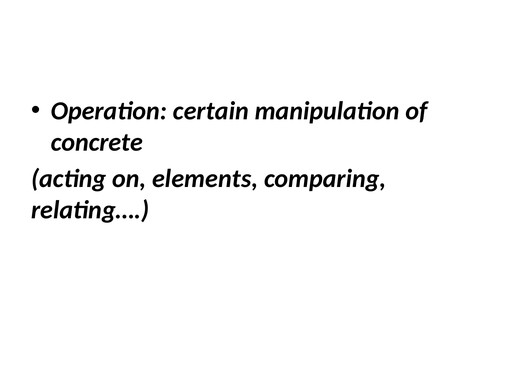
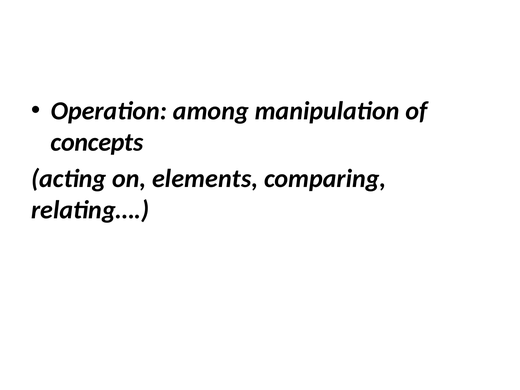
certain: certain -> among
concrete: concrete -> concepts
